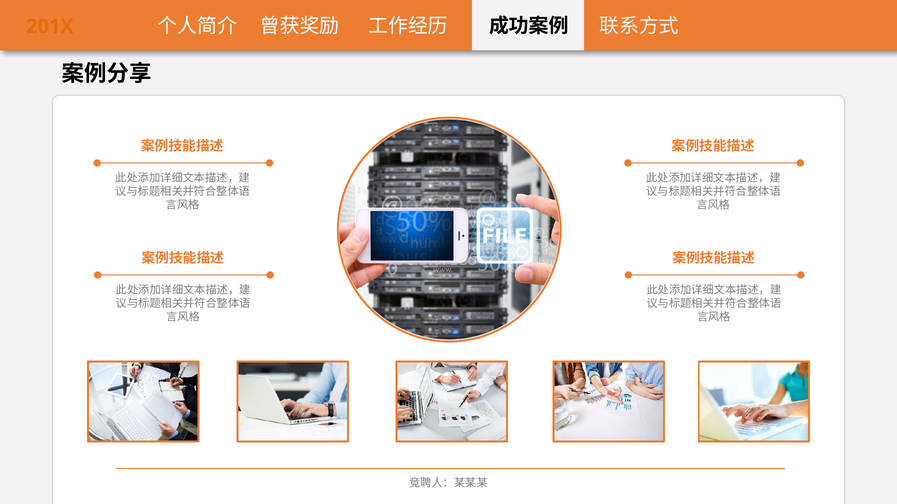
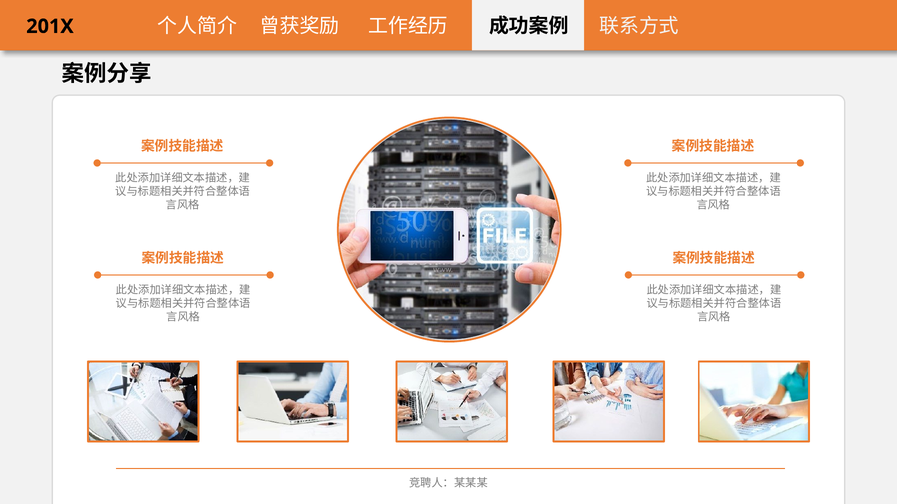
201X colour: orange -> black
